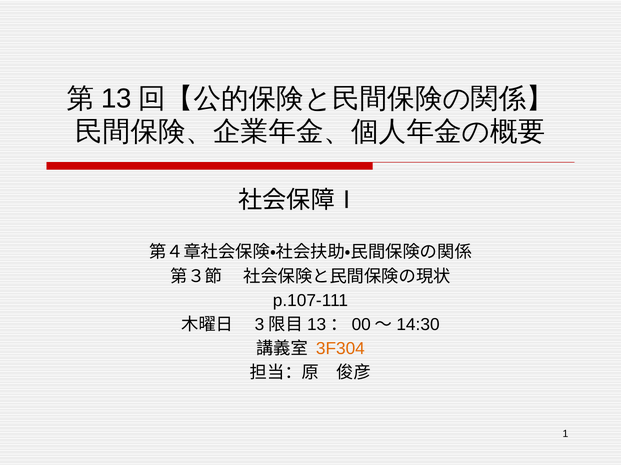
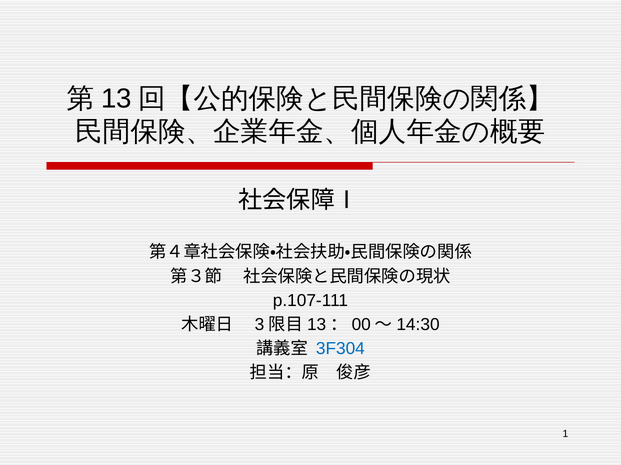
3F304 colour: orange -> blue
